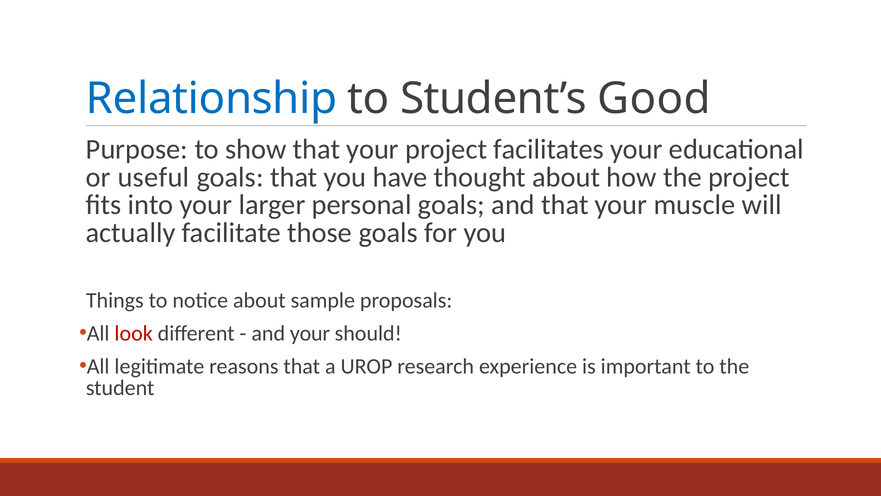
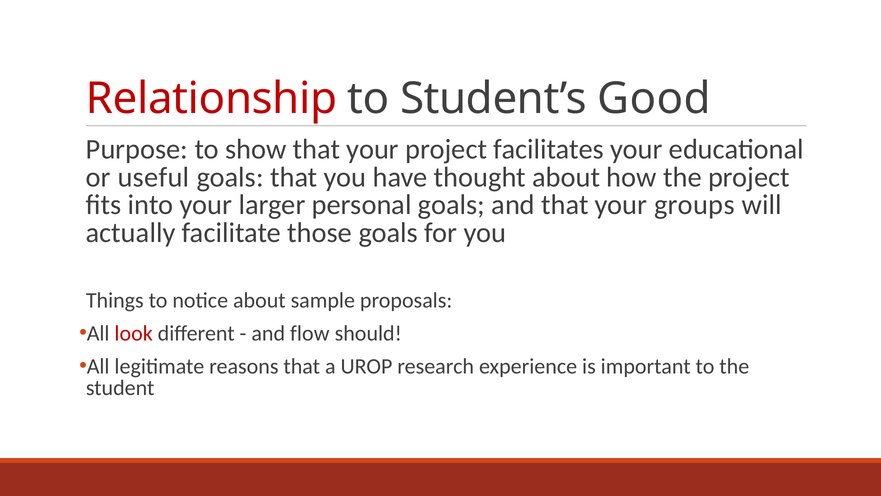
Relationship colour: blue -> red
muscle: muscle -> groups
and your: your -> flow
